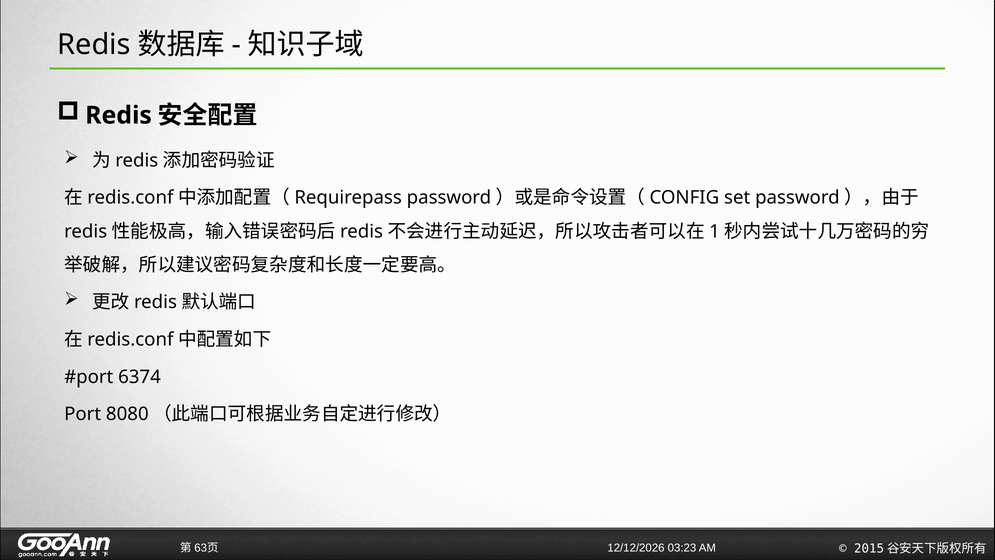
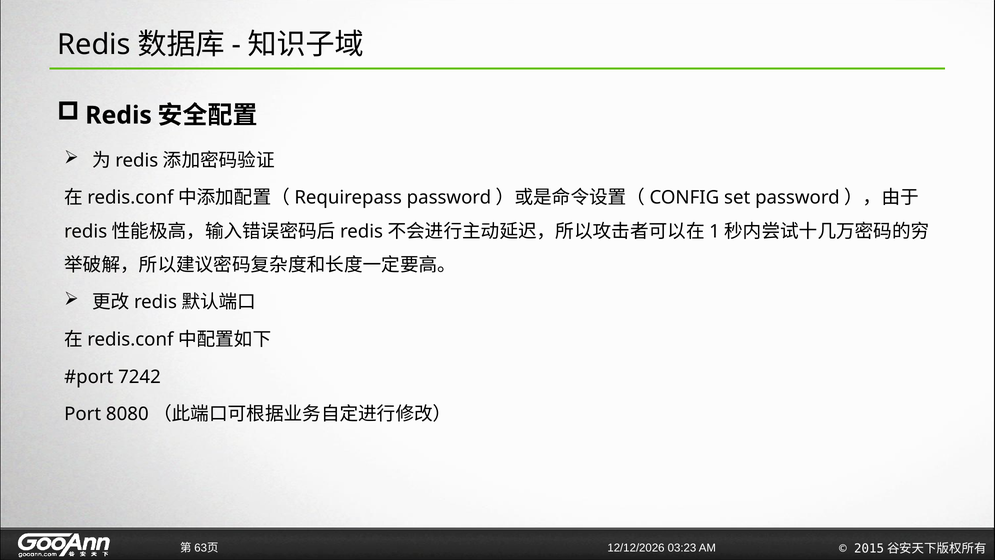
6374: 6374 -> 7242
